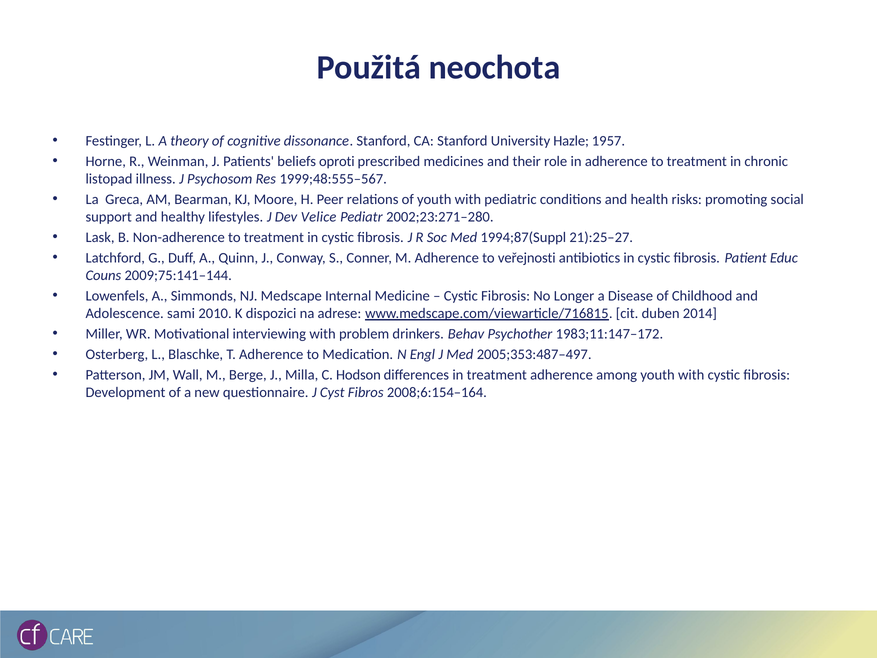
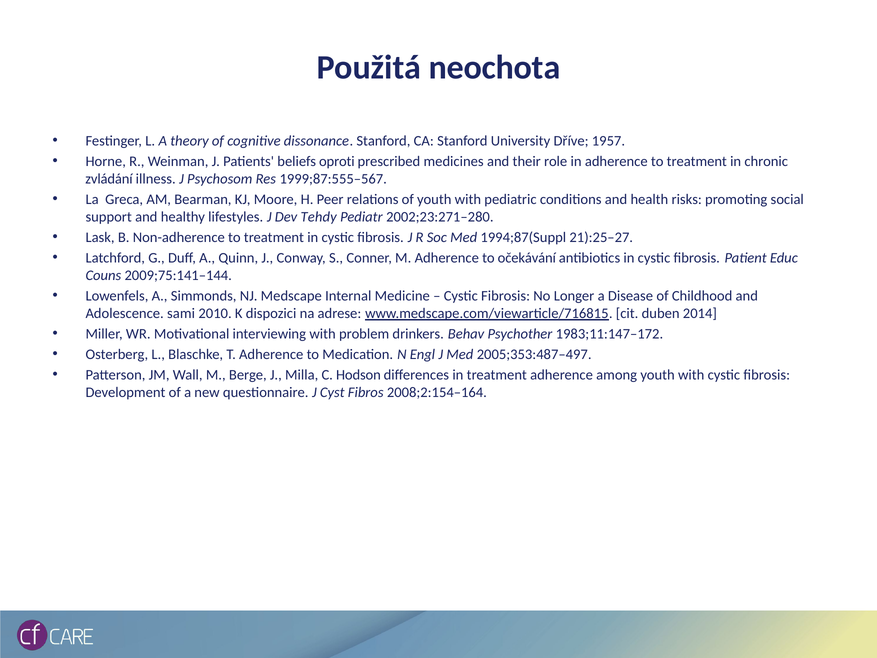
Hazle: Hazle -> Dříve
listopad: listopad -> zvládání
1999;48:555–567: 1999;48:555–567 -> 1999;87:555–567
Velice: Velice -> Tehdy
veřejnosti: veřejnosti -> očekávání
2008;6:154–164: 2008;6:154–164 -> 2008;2:154–164
